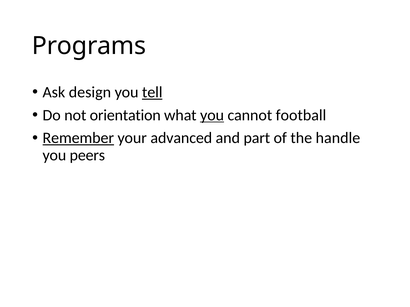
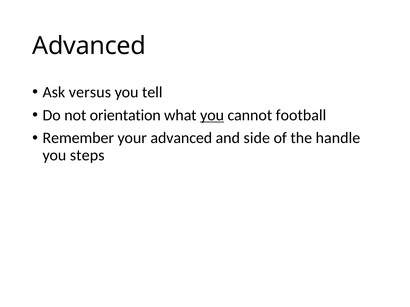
Programs at (89, 46): Programs -> Advanced
design: design -> versus
tell underline: present -> none
Remember underline: present -> none
part: part -> side
peers: peers -> steps
